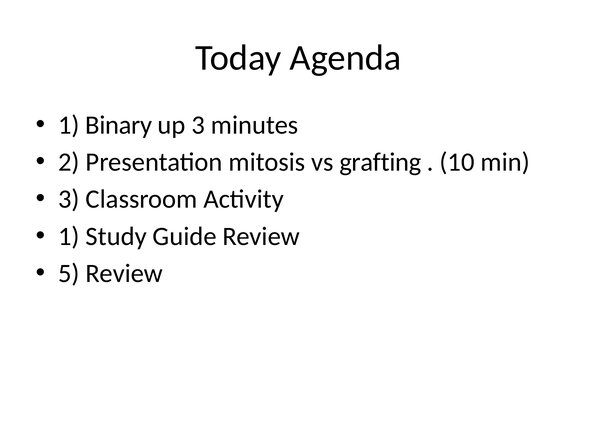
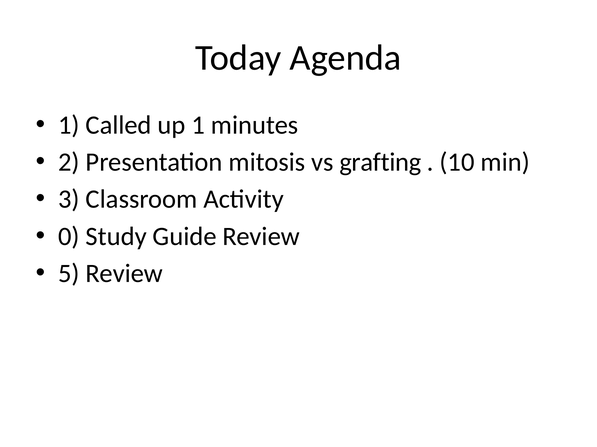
Binary: Binary -> Called
up 3: 3 -> 1
1 at (69, 237): 1 -> 0
